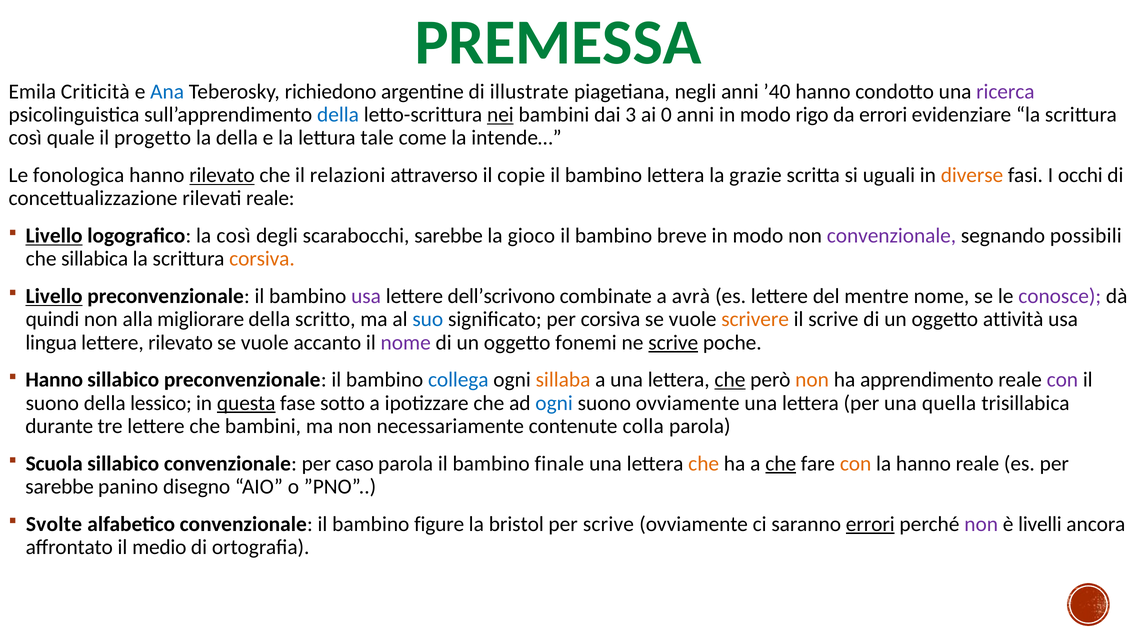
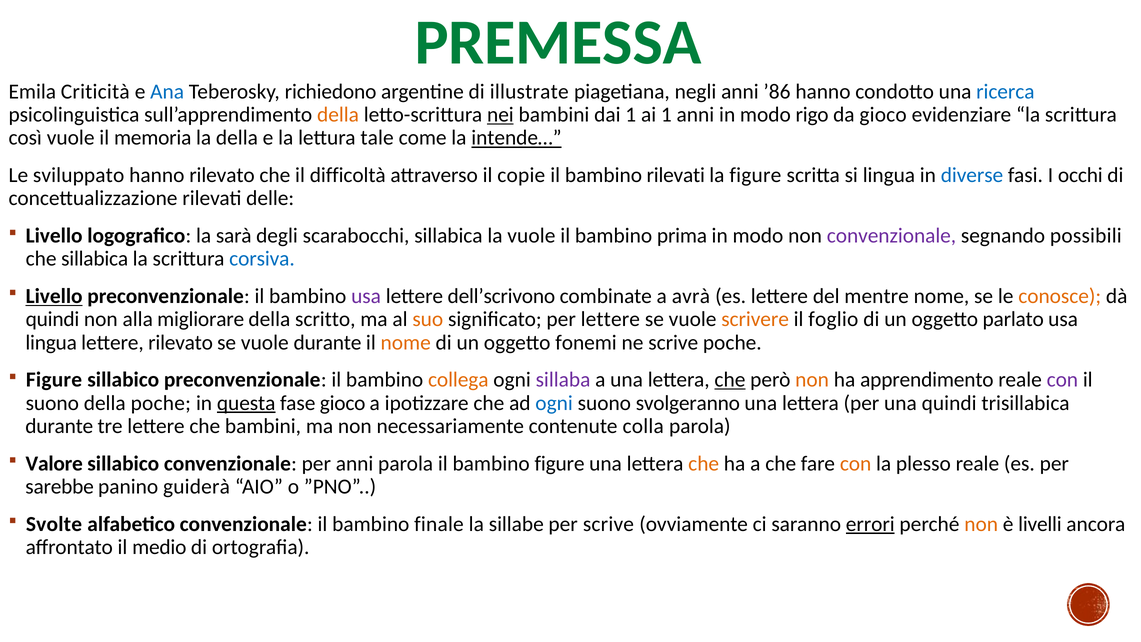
’40: ’40 -> ’86
ricerca colour: purple -> blue
della at (338, 115) colour: blue -> orange
dai 3: 3 -> 1
ai 0: 0 -> 1
da errori: errori -> gioco
così quale: quale -> vuole
progetto: progetto -> memoria
intende… underline: none -> present
fonologica: fonologica -> sviluppato
rilevato at (222, 175) underline: present -> none
relazioni: relazioni -> difficoltà
bambino lettera: lettera -> rilevati
la grazie: grazie -> figure
si uguali: uguali -> lingua
diverse colour: orange -> blue
rilevati reale: reale -> delle
Livello at (54, 236) underline: present -> none
la così: così -> sarà
scarabocchi sarebbe: sarebbe -> sillabica
la gioco: gioco -> vuole
breve: breve -> prima
corsiva at (262, 259) colour: orange -> blue
conosce colour: purple -> orange
suo colour: blue -> orange
per corsiva: corsiva -> lettere
il scrive: scrive -> foglio
attività: attività -> parlato
vuole accanto: accanto -> durante
nome at (406, 342) colour: purple -> orange
scrive at (673, 342) underline: present -> none
Hanno at (54, 380): Hanno -> Figure
collega colour: blue -> orange
sillaba colour: orange -> purple
della lessico: lessico -> poche
fase sotto: sotto -> gioco
suono ovviamente: ovviamente -> svolgeranno
una quella: quella -> quindi
Scuola: Scuola -> Valore
per caso: caso -> anni
bambino finale: finale -> figure
che at (781, 463) underline: present -> none
la hanno: hanno -> plesso
disegno: disegno -> guiderà
figure: figure -> finale
bristol: bristol -> sillabe
non at (981, 524) colour: purple -> orange
